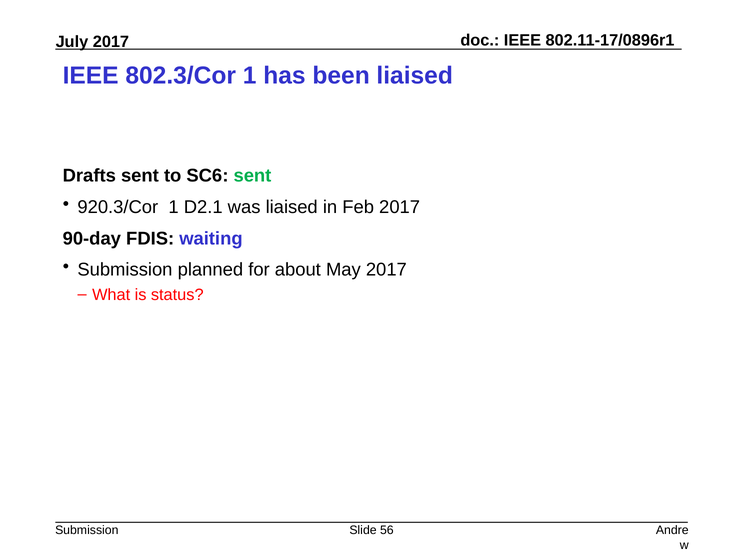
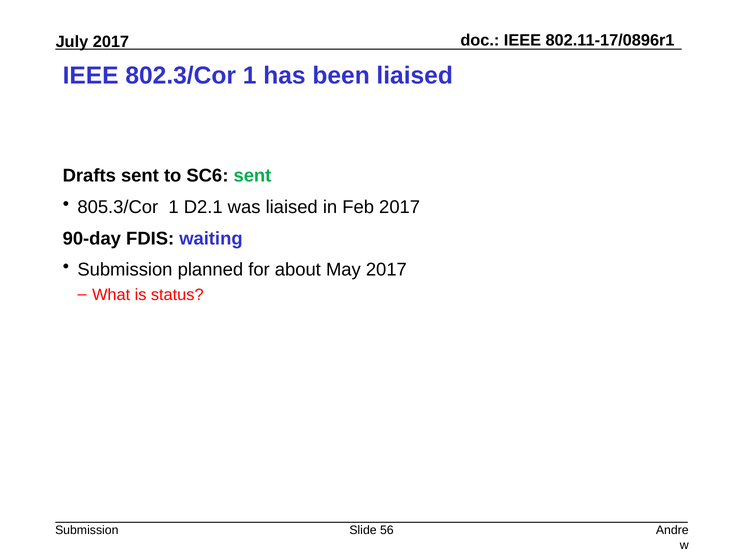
920.3/Cor: 920.3/Cor -> 805.3/Cor
